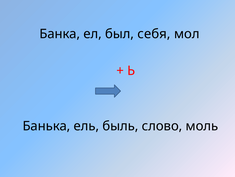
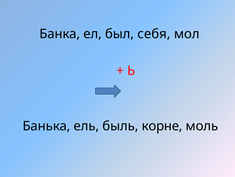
слово: слово -> корне
